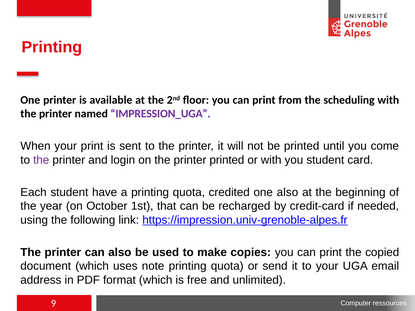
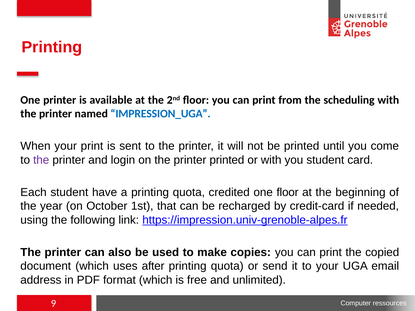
IMPRESSION_UGA colour: purple -> blue
one also: also -> floor
note: note -> after
